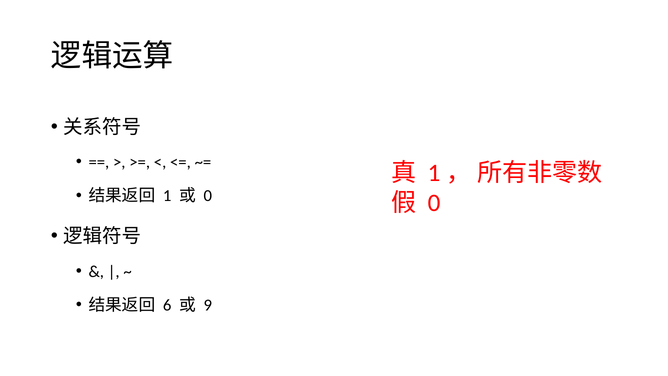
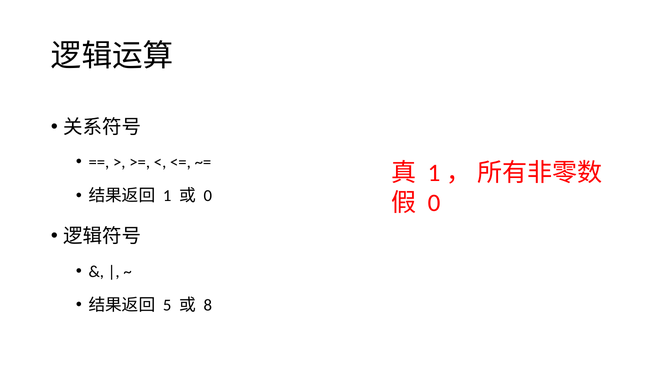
6: 6 -> 5
9: 9 -> 8
